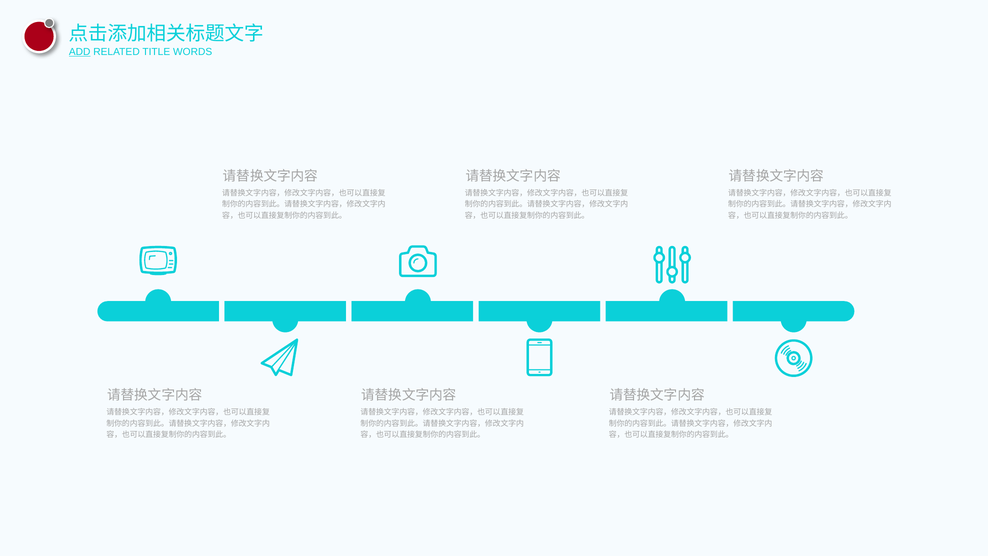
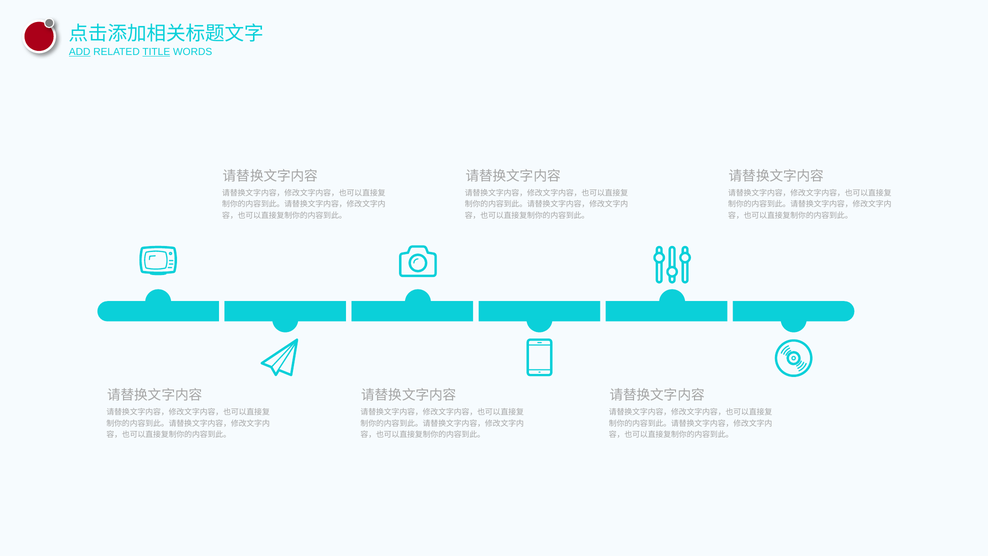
TITLE underline: none -> present
